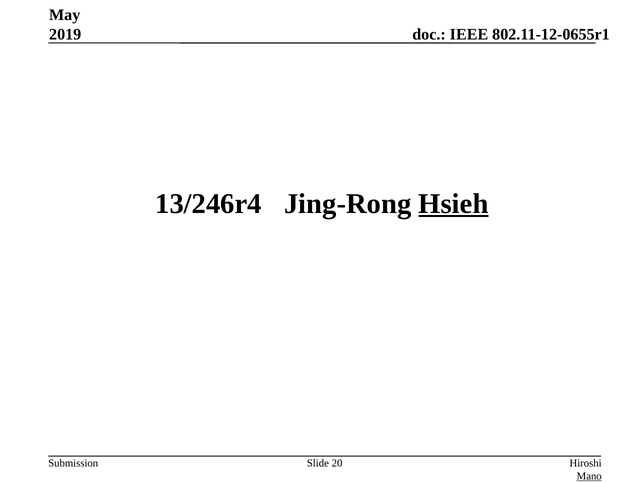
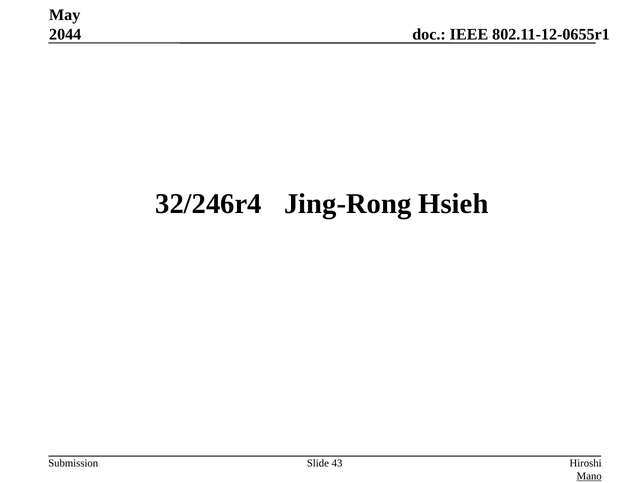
2019: 2019 -> 2044
13/246r4: 13/246r4 -> 32/246r4
Hsieh underline: present -> none
20: 20 -> 43
